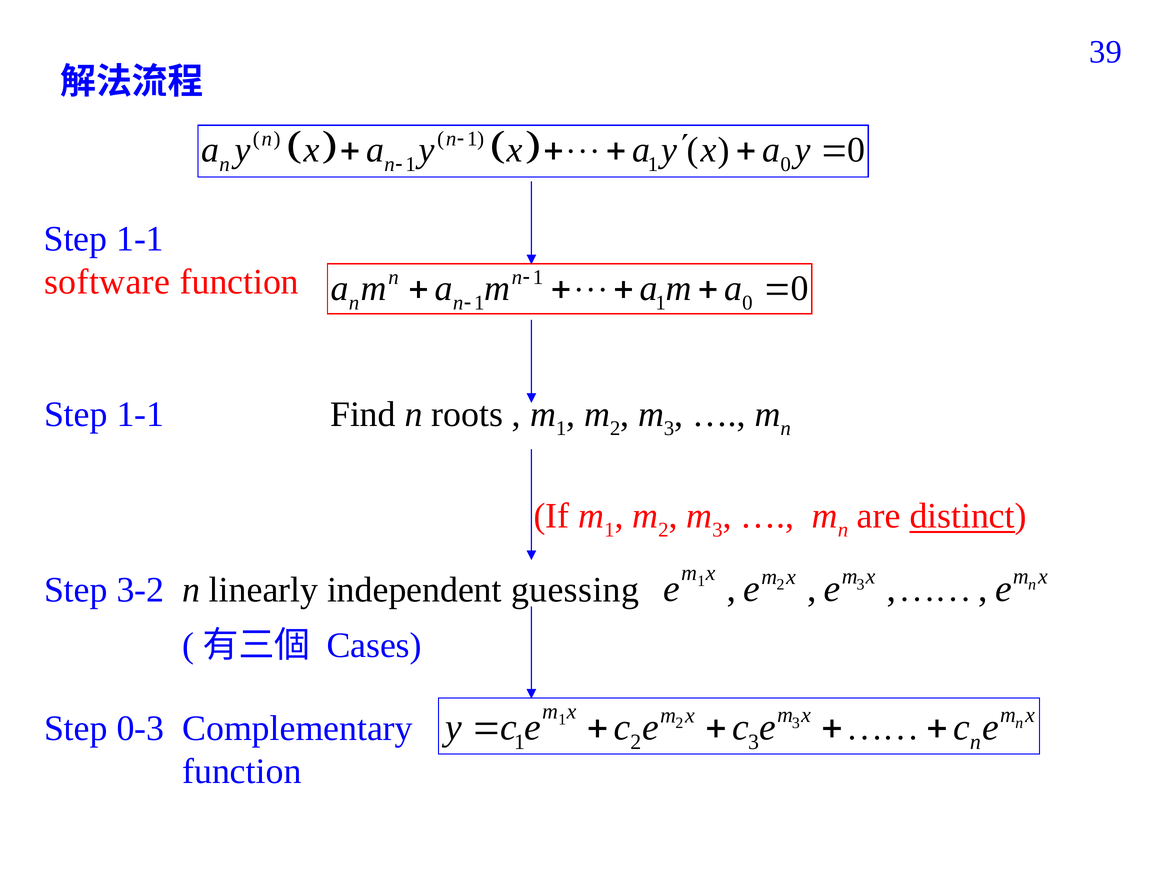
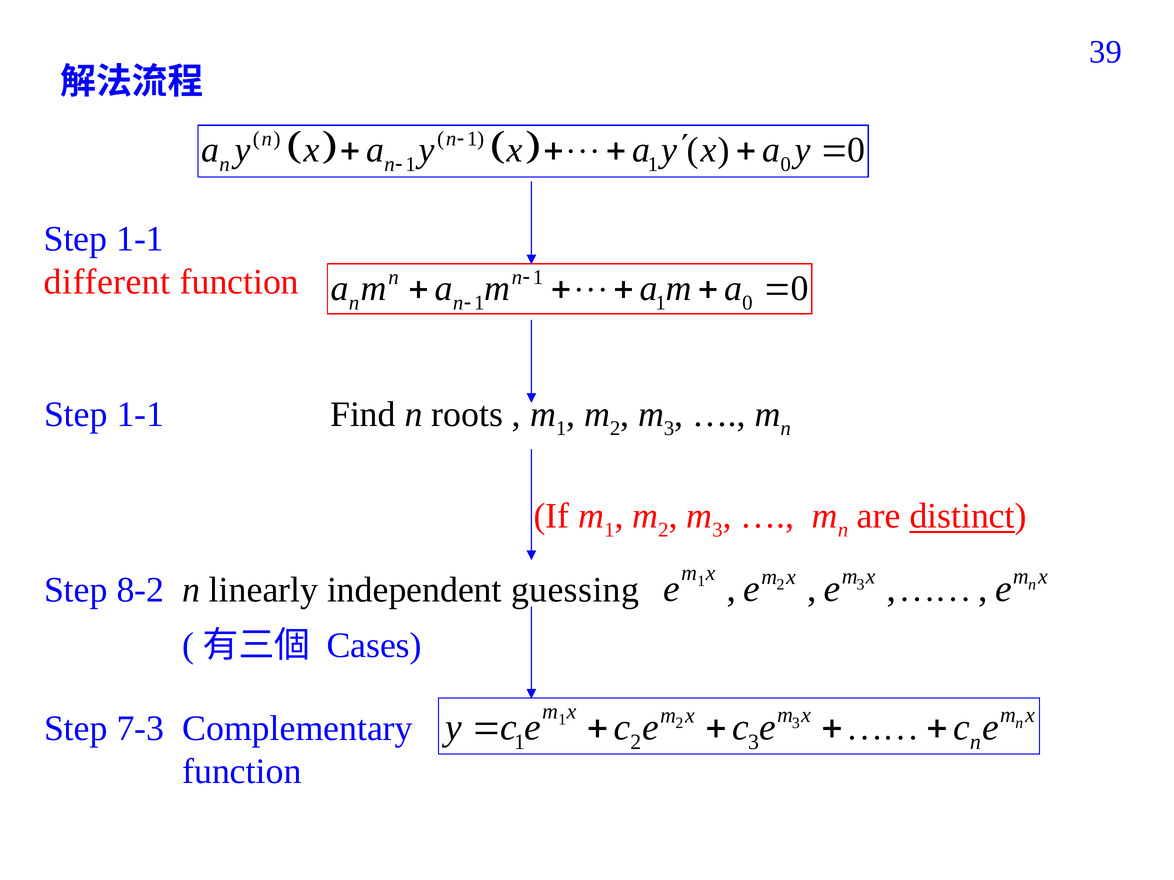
software: software -> different
3-2: 3-2 -> 8-2
0-3: 0-3 -> 7-3
